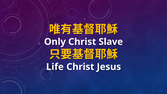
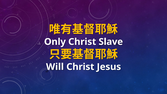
Life: Life -> Will
